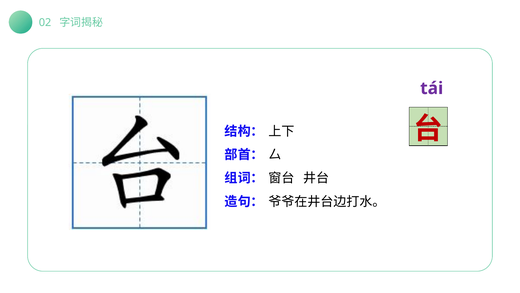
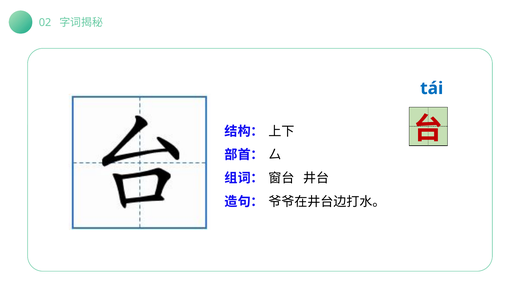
tái colour: purple -> blue
